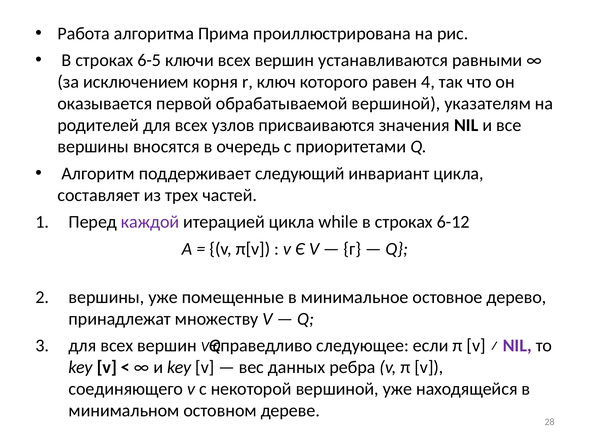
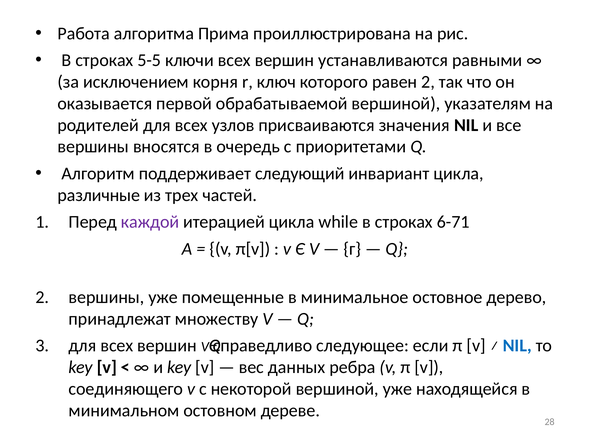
6-5: 6-5 -> 5-5
равен 4: 4 -> 2
составляет: составляет -> различные
6-12: 6-12 -> 6-71
NIL at (517, 346) colour: purple -> blue
